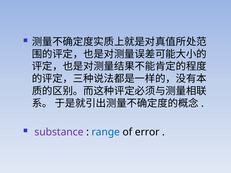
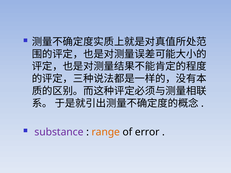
range colour: blue -> orange
